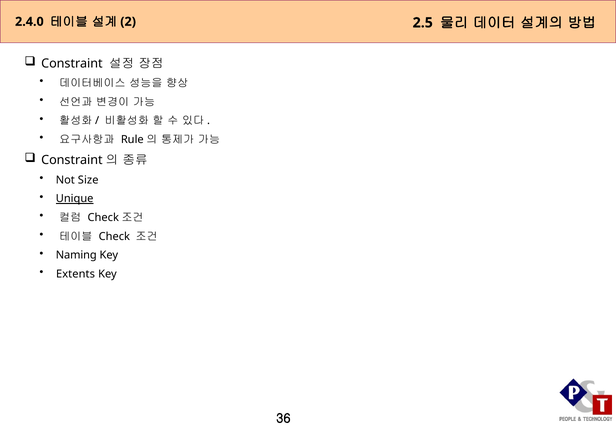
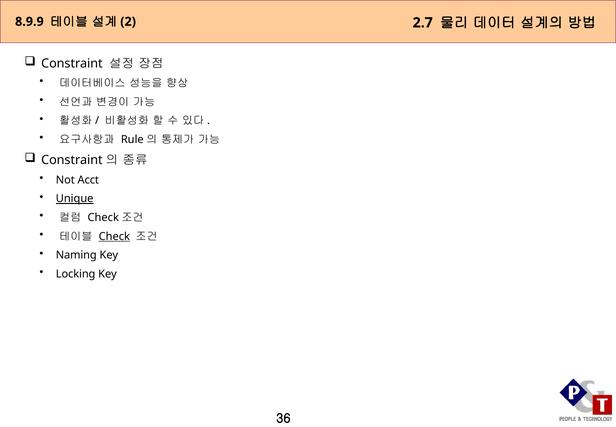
2.4.0: 2.4.0 -> 8.9.9
2.5: 2.5 -> 2.7
Size: Size -> Acct
Check underline: none -> present
Extents: Extents -> Locking
